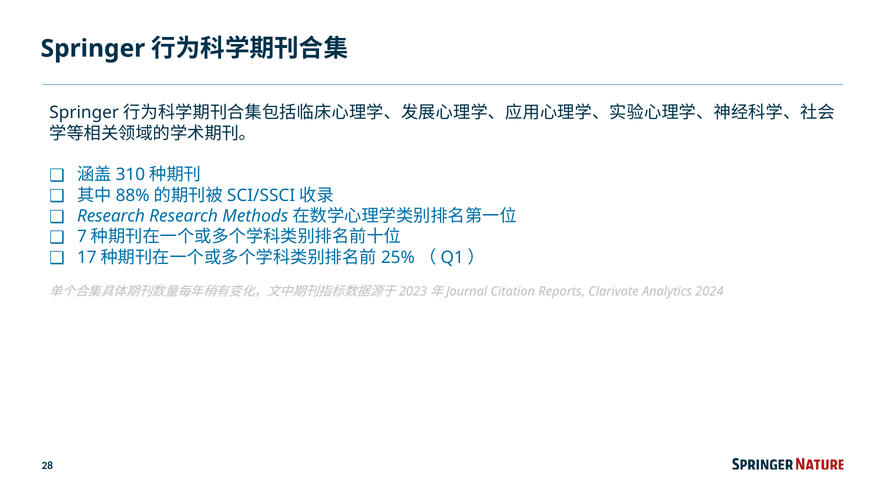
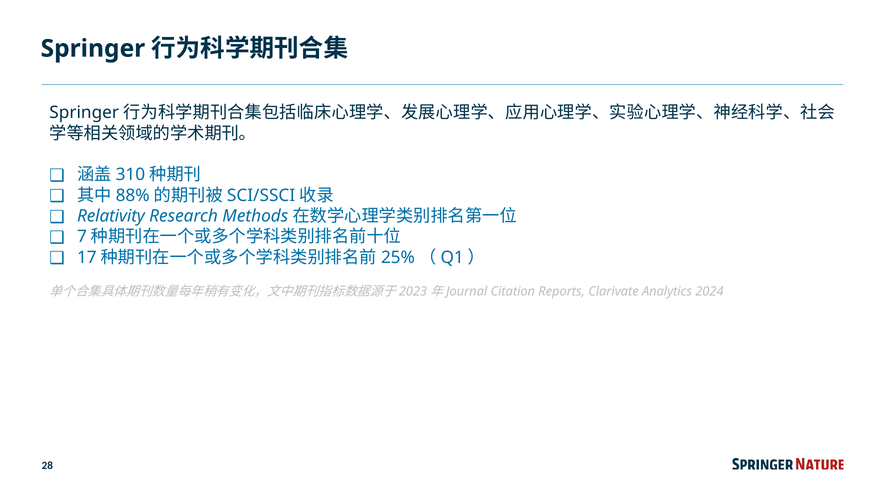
Research at (111, 216): Research -> Relativity
